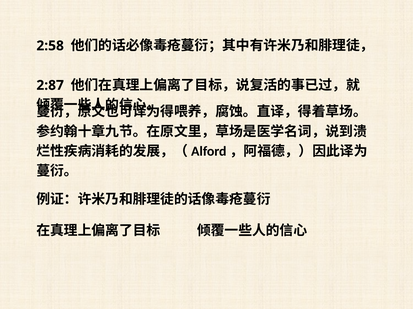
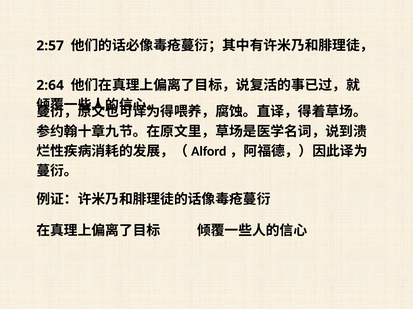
2:58: 2:58 -> 2:57
2:87: 2:87 -> 2:64
